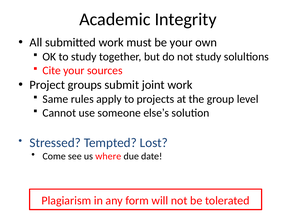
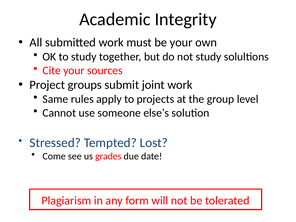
where: where -> grades
